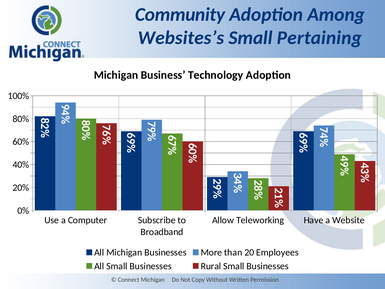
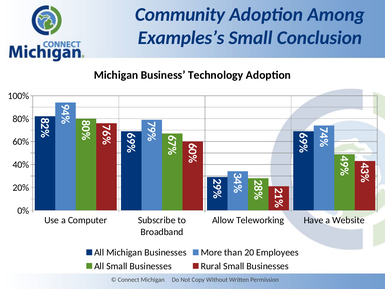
Websites’s: Websites’s -> Examples’s
Pertaining: Pertaining -> Conclusion
